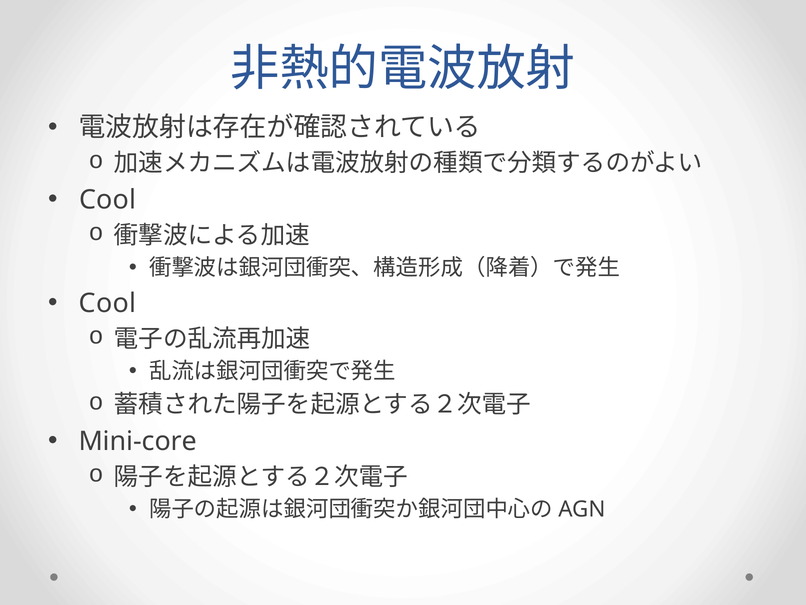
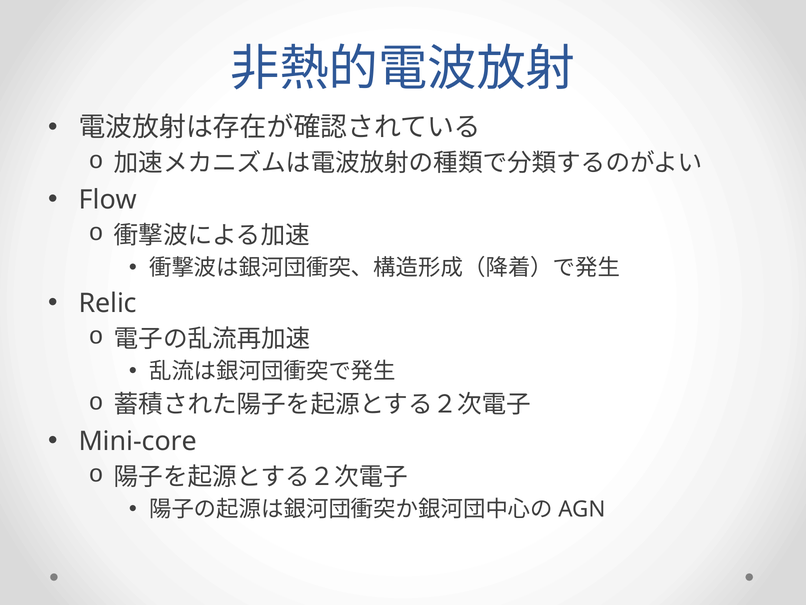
Cool at (108, 200): Cool -> Flow
Cool at (108, 303): Cool -> Relic
